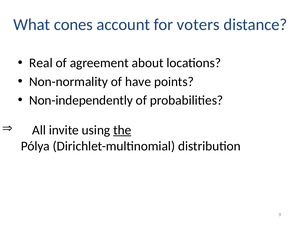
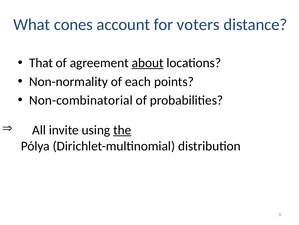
Real: Real -> That
about underline: none -> present
have: have -> each
Non-independently: Non-independently -> Non-combinatorial
